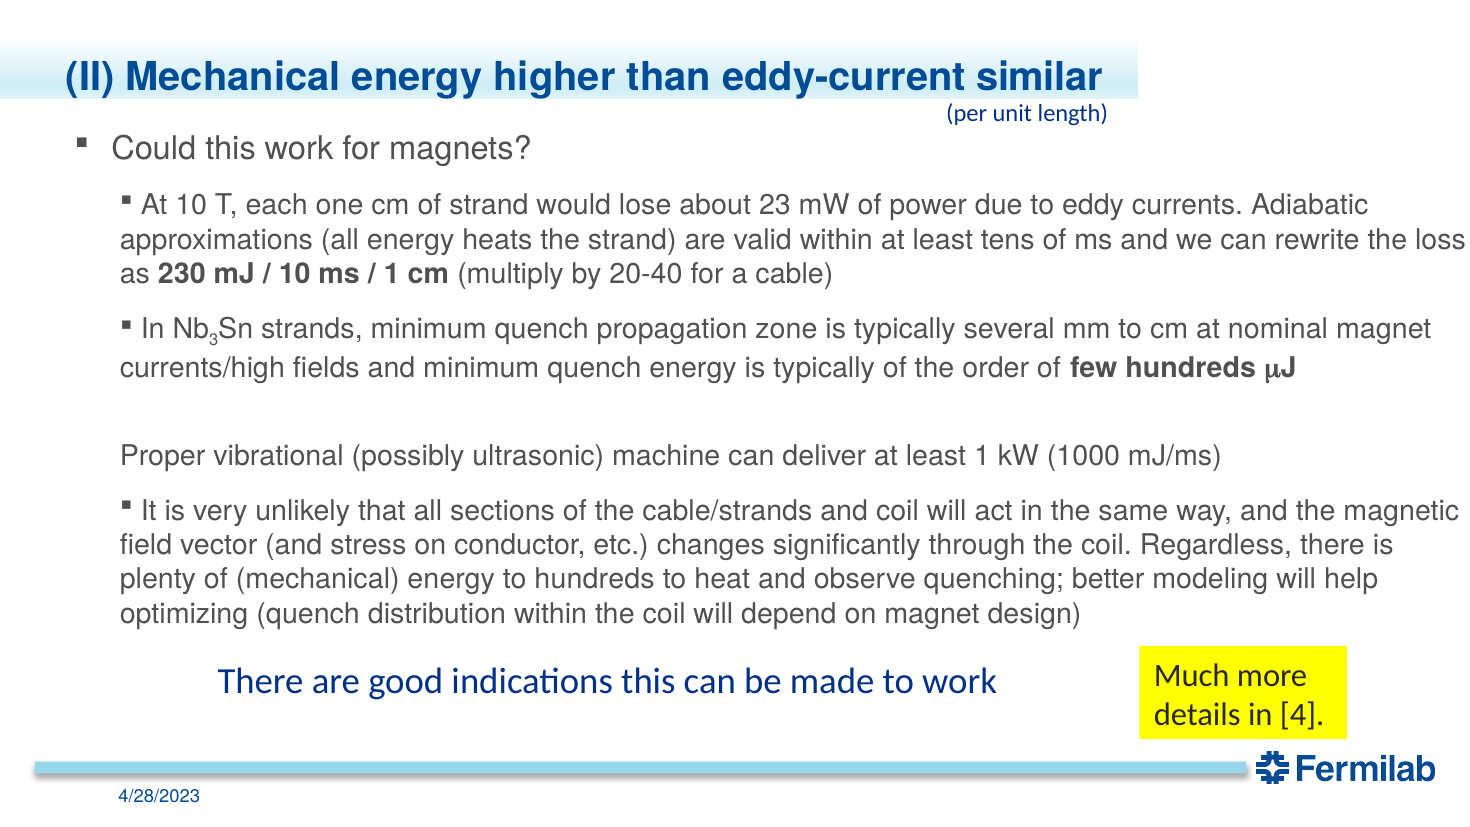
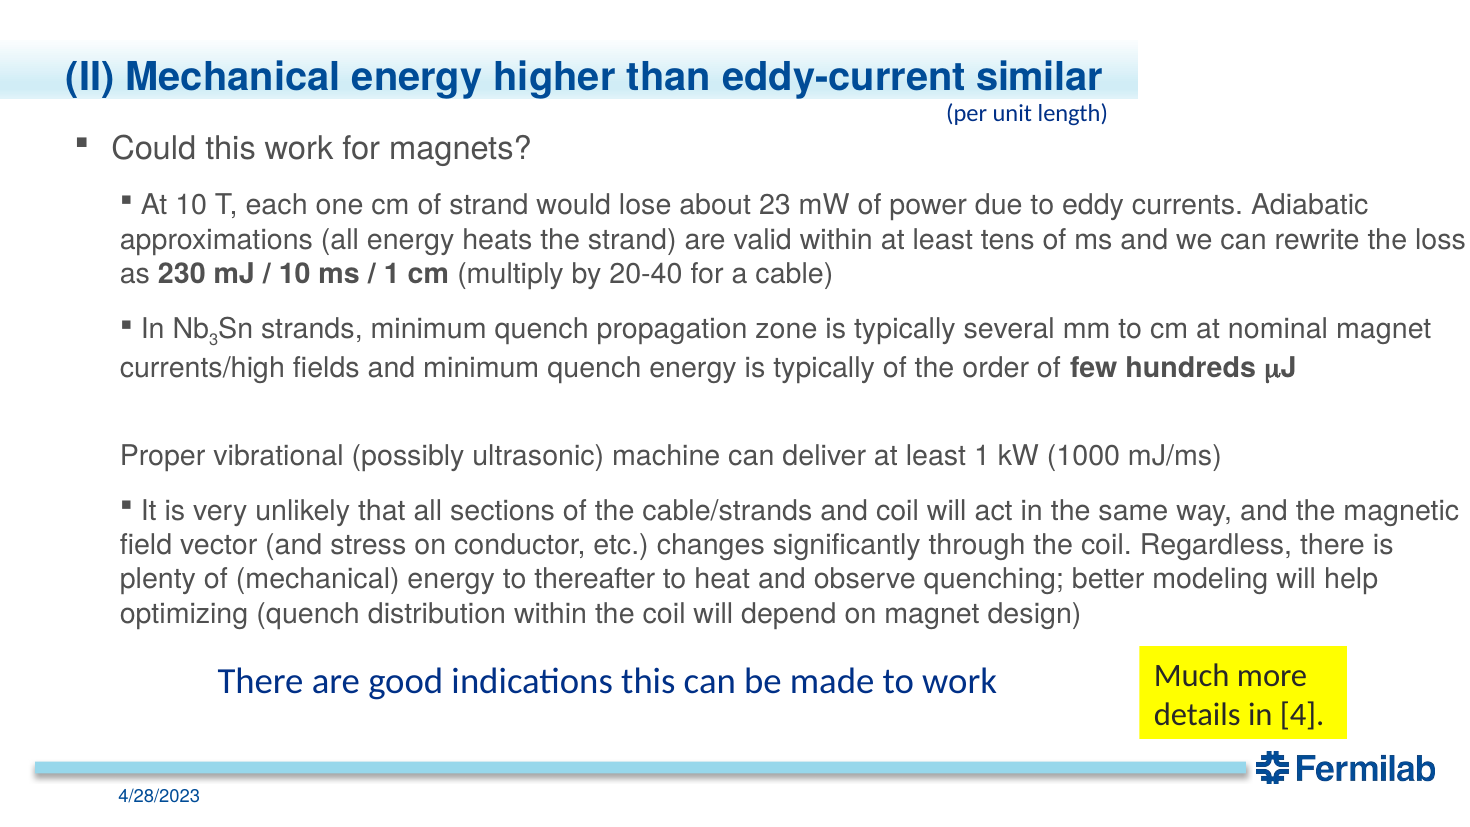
to hundreds: hundreds -> thereafter
